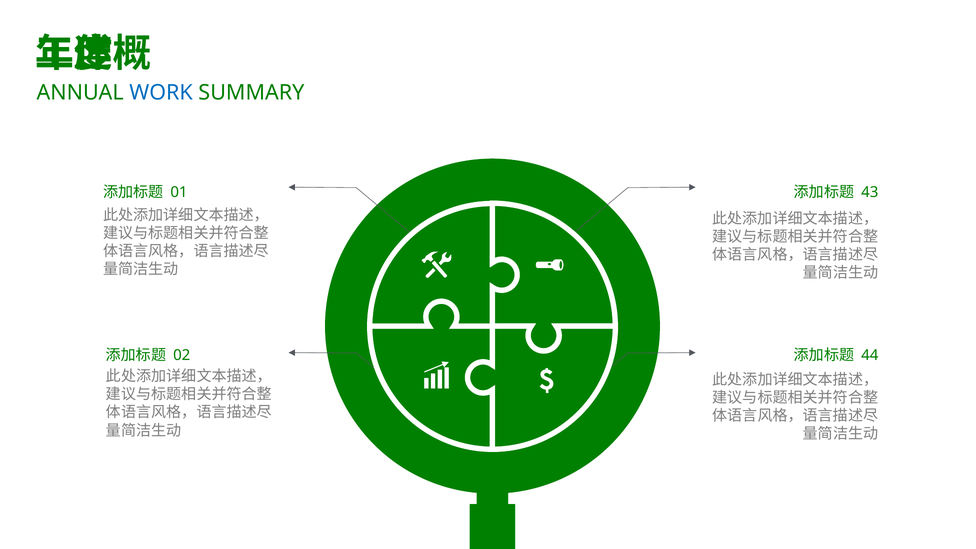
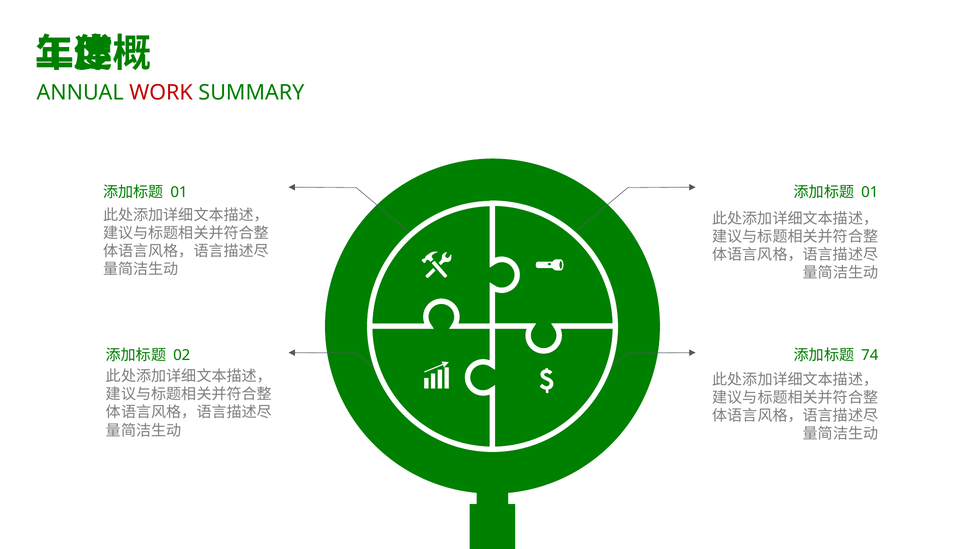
WORK colour: blue -> red
43 at (870, 192): 43 -> 01
44: 44 -> 74
